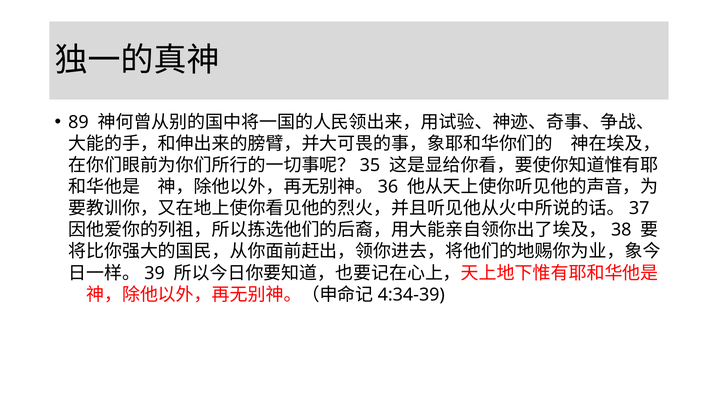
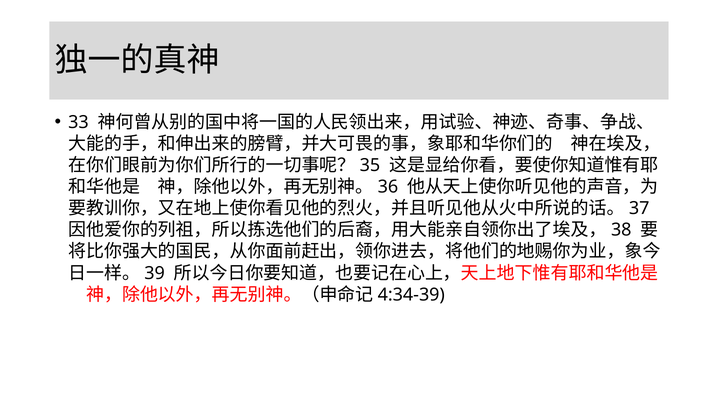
89: 89 -> 33
